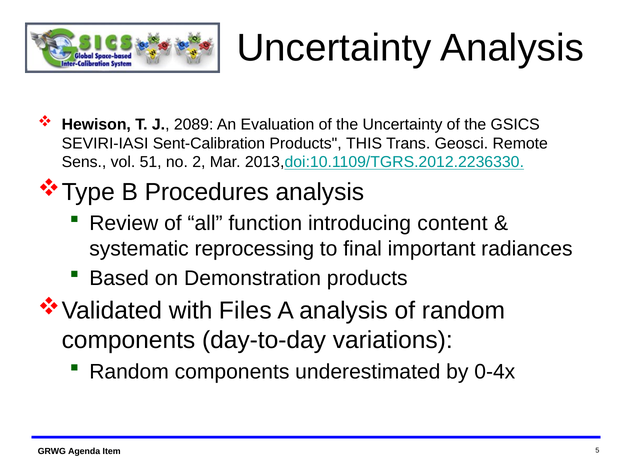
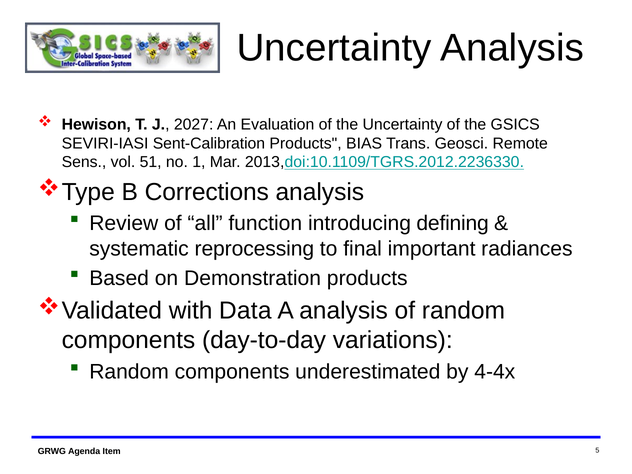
2089: 2089 -> 2027
THIS: THIS -> BIAS
2: 2 -> 1
Procedures: Procedures -> Corrections
content: content -> defining
Files: Files -> Data
0-4x: 0-4x -> 4-4x
